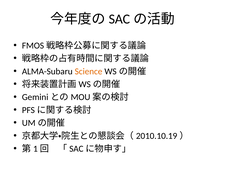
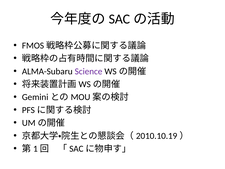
Science colour: orange -> purple
